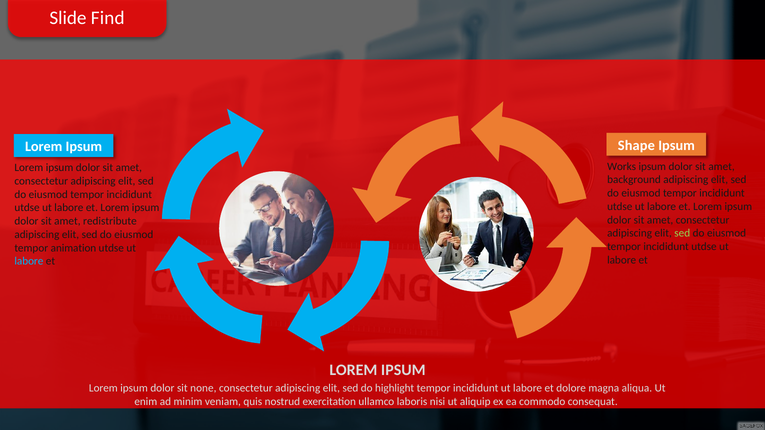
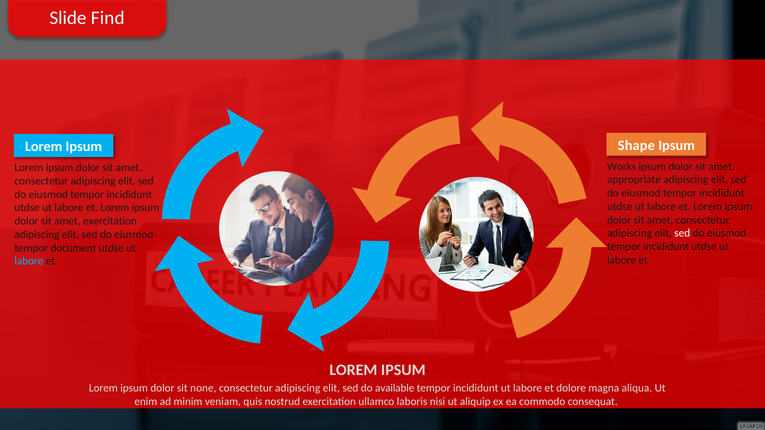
background: background -> appropriate
amet redistribute: redistribute -> exercitation
sed at (682, 233) colour: light green -> white
animation: animation -> document
highlight: highlight -> available
